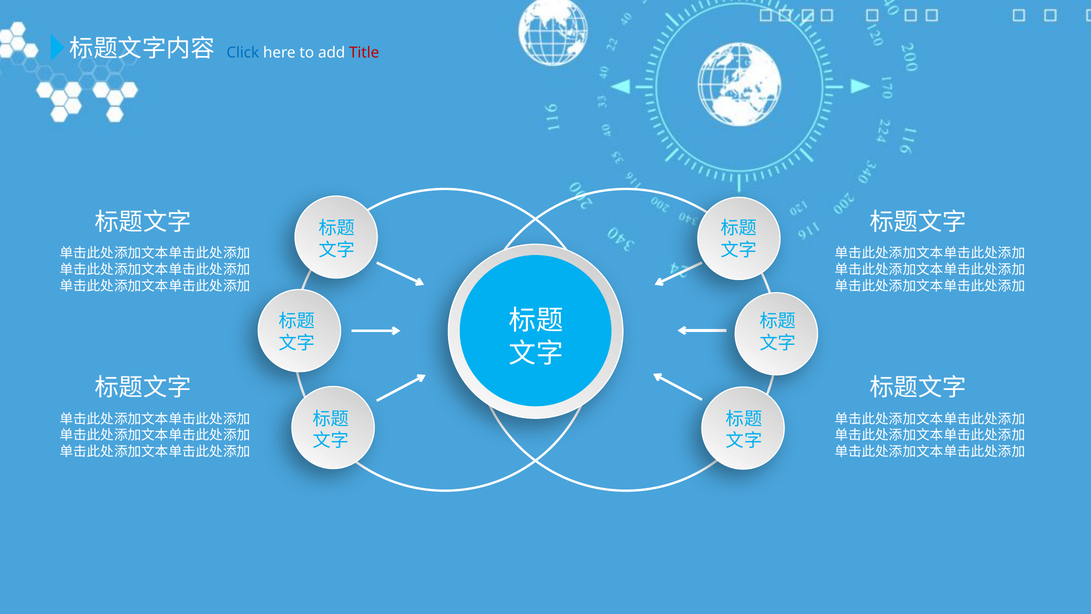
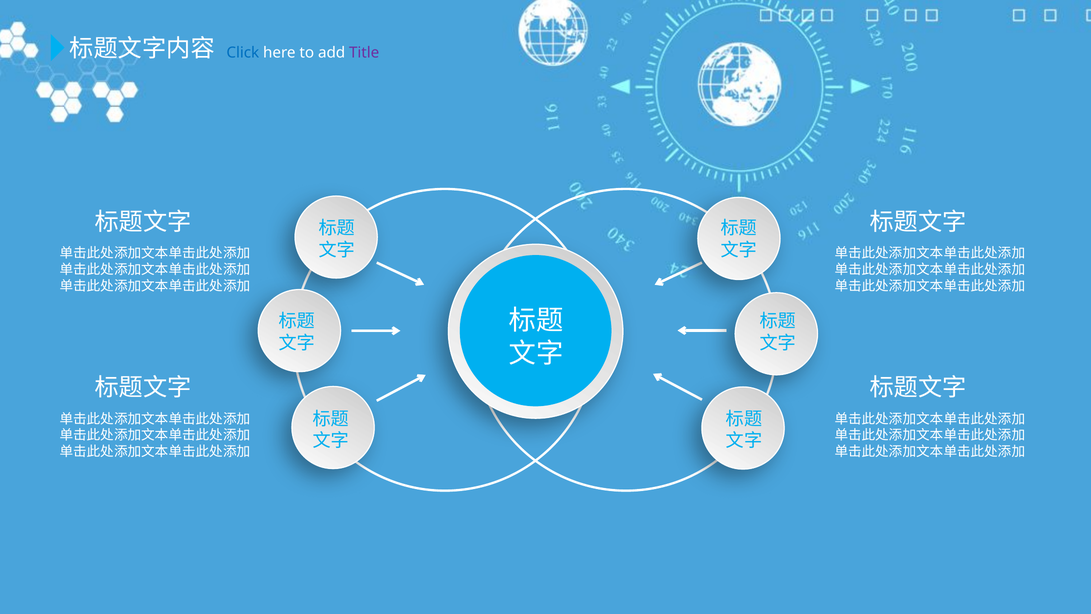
Title colour: red -> purple
